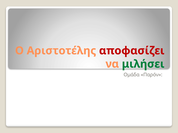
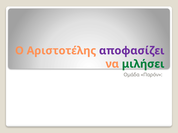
αποφασίζει colour: red -> purple
